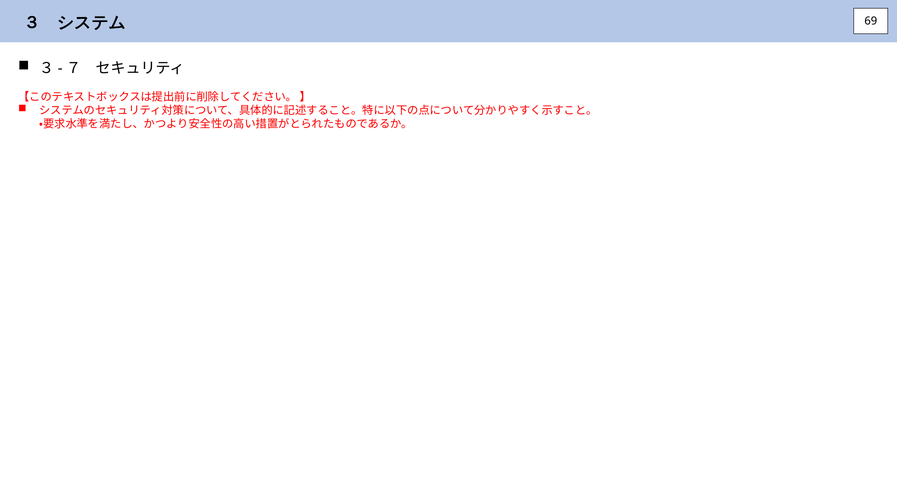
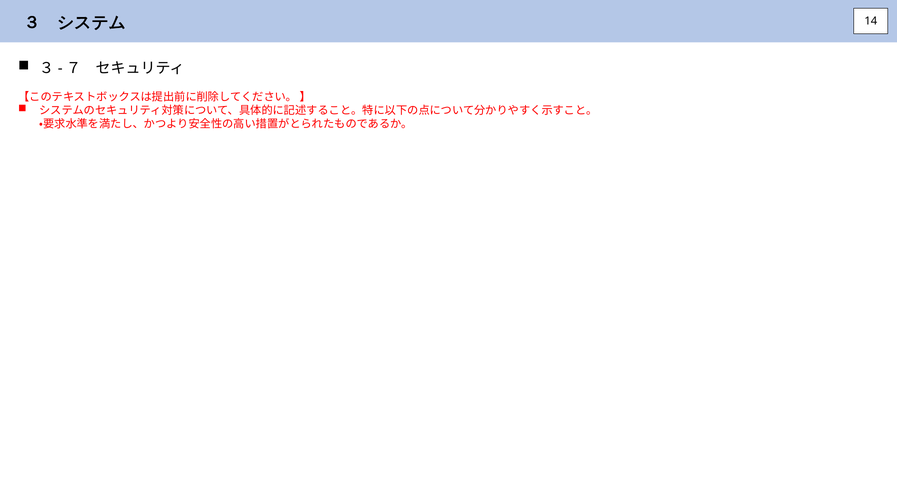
69: 69 -> 14
